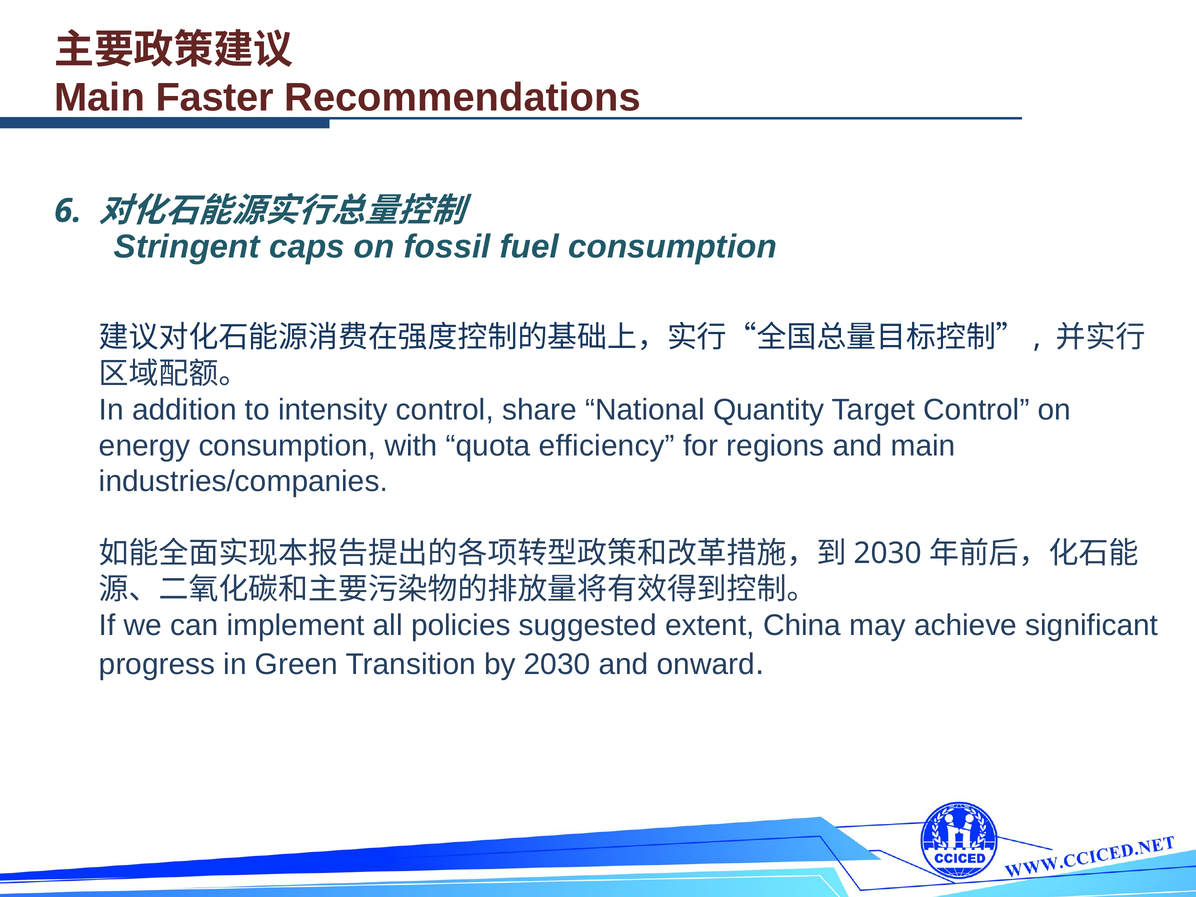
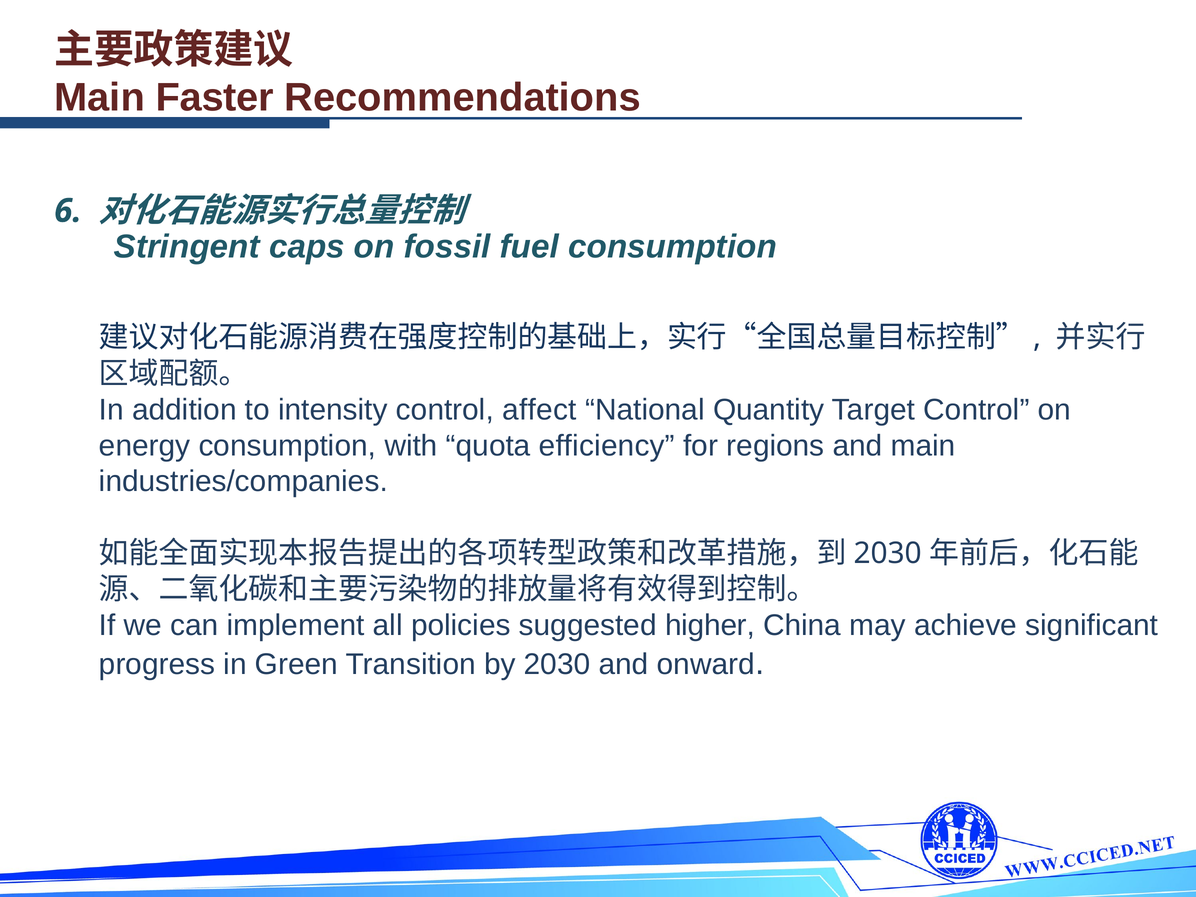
share: share -> affect
extent: extent -> higher
